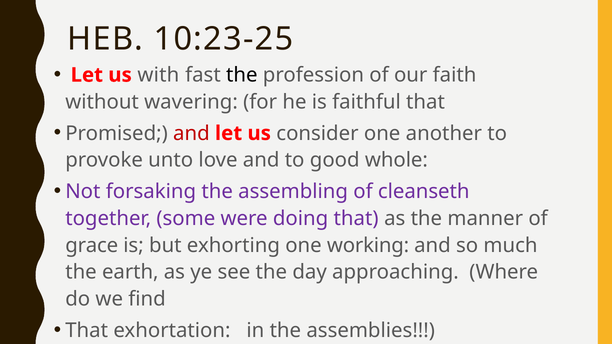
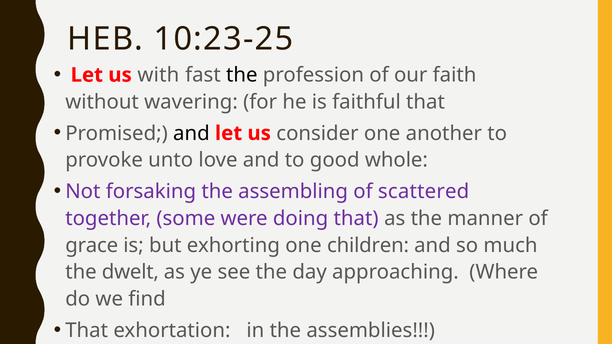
and at (191, 133) colour: red -> black
cleanseth: cleanseth -> scattered
working: working -> children
earth: earth -> dwelt
